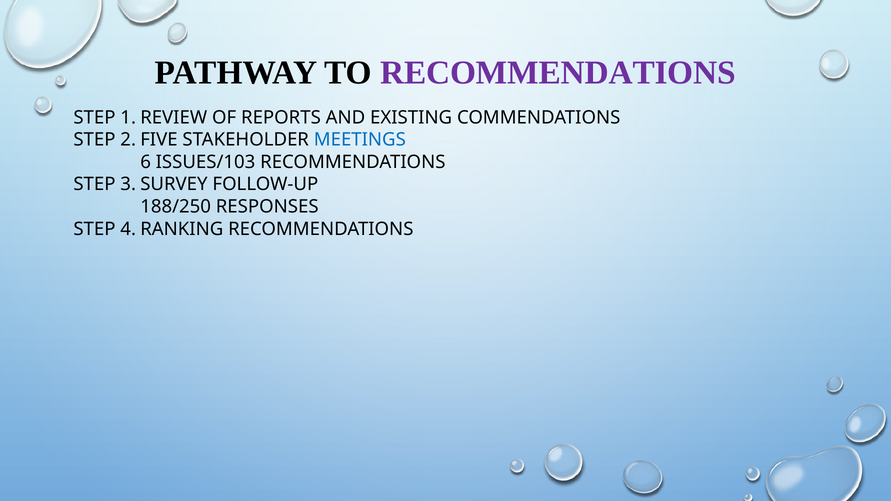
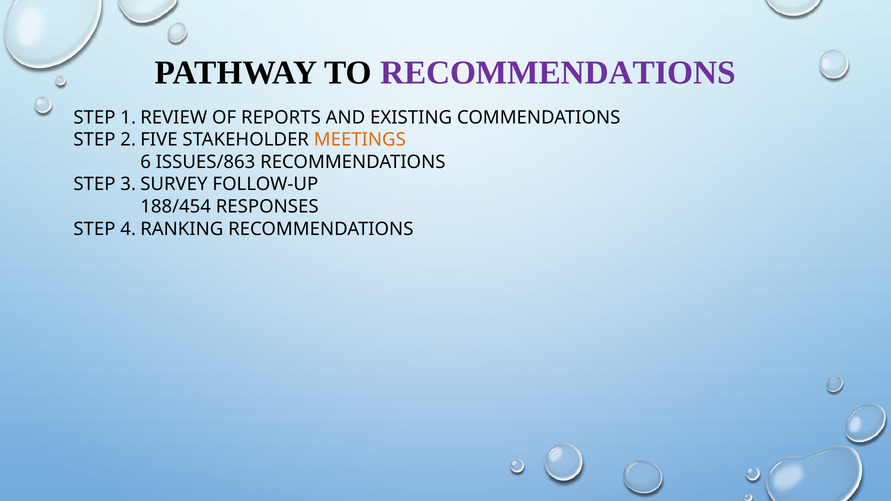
MEETINGS colour: blue -> orange
ISSUES/103: ISSUES/103 -> ISSUES/863
188/250: 188/250 -> 188/454
